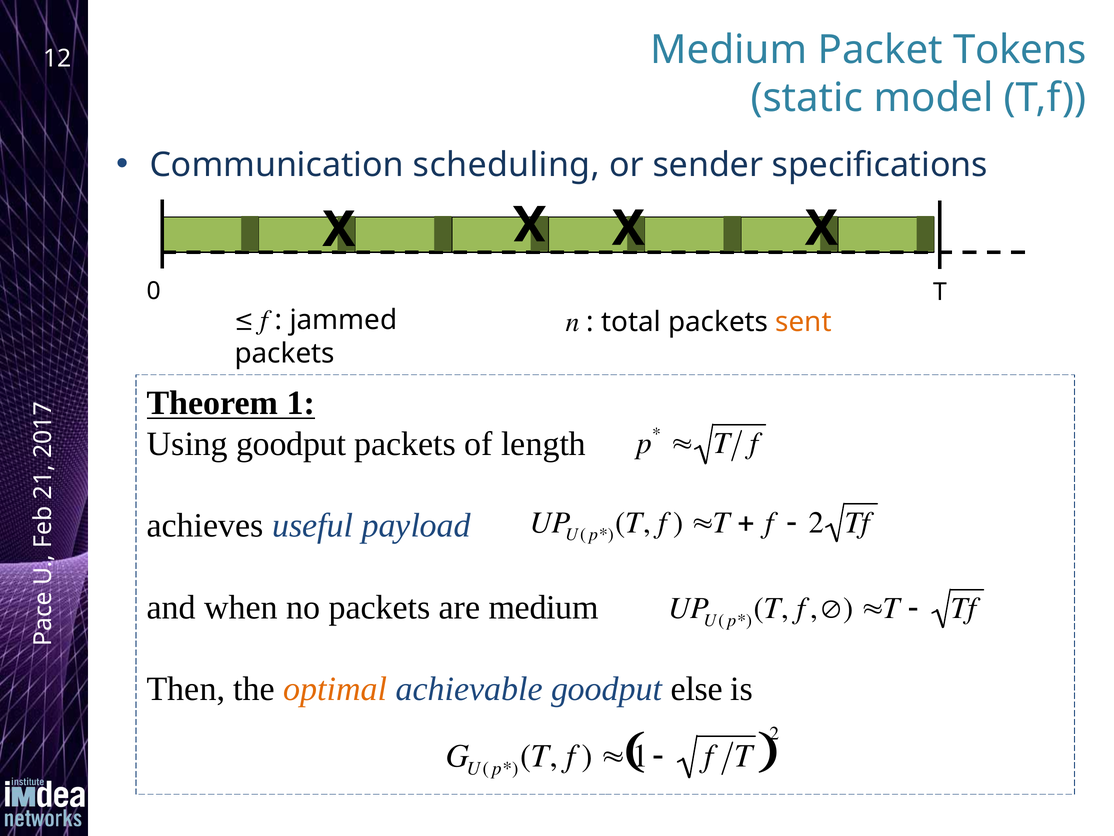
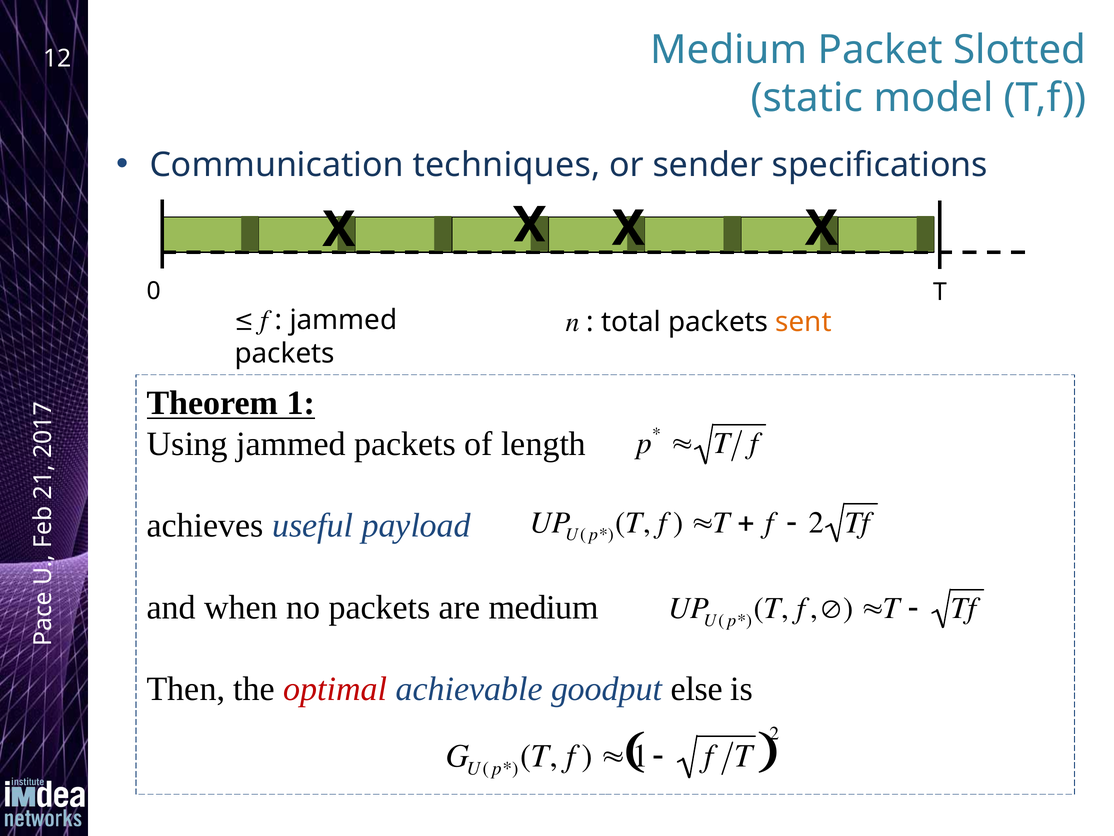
Tokens: Tokens -> Slotted
scheduling: scheduling -> techniques
Using goodput: goodput -> jammed
optimal colour: orange -> red
